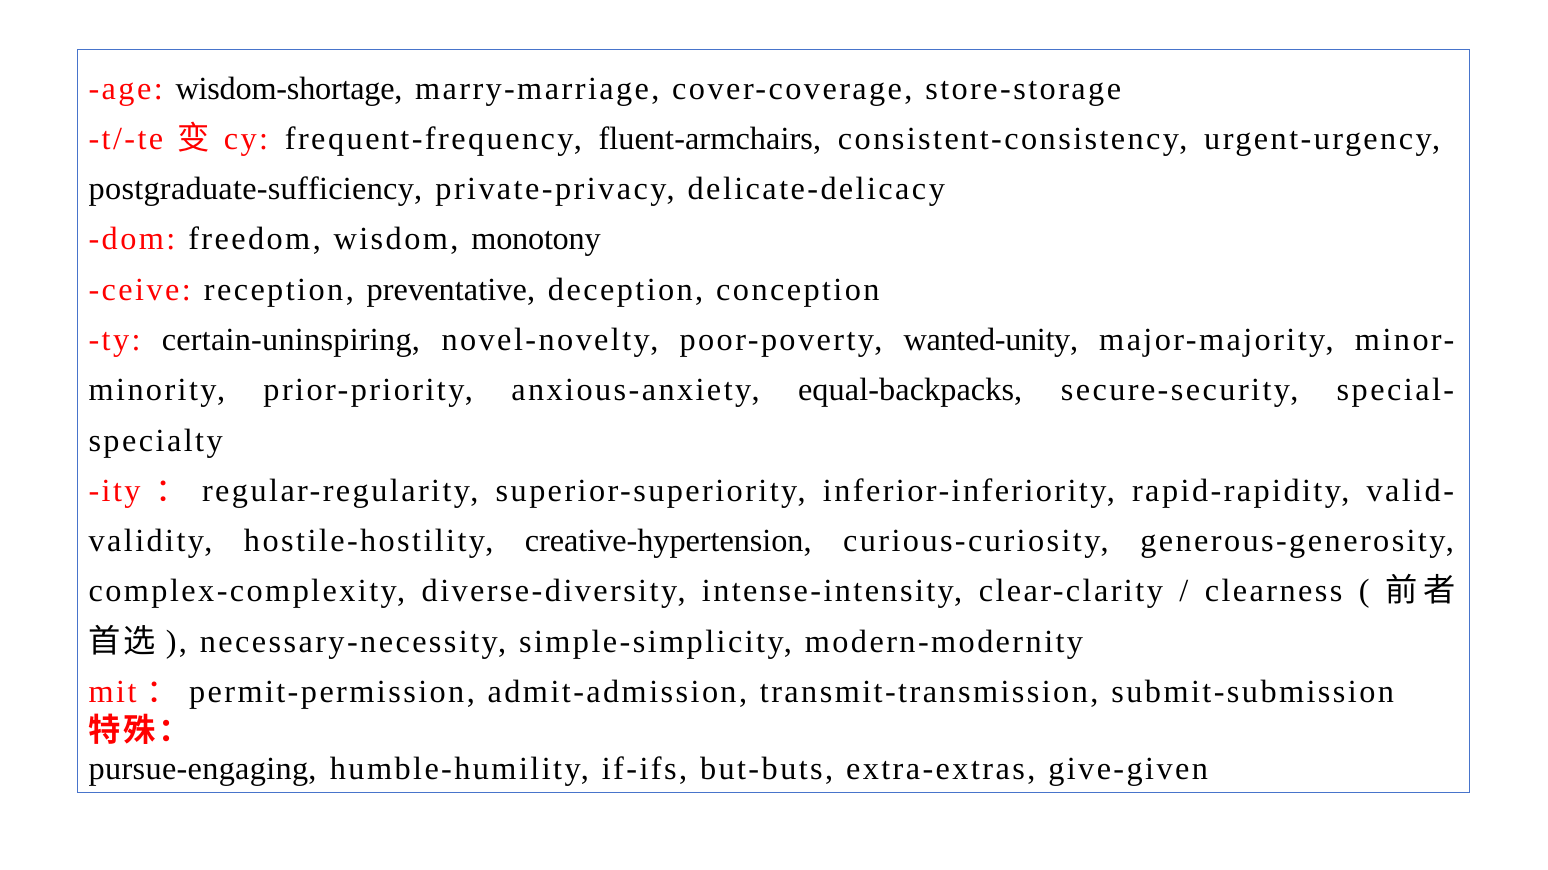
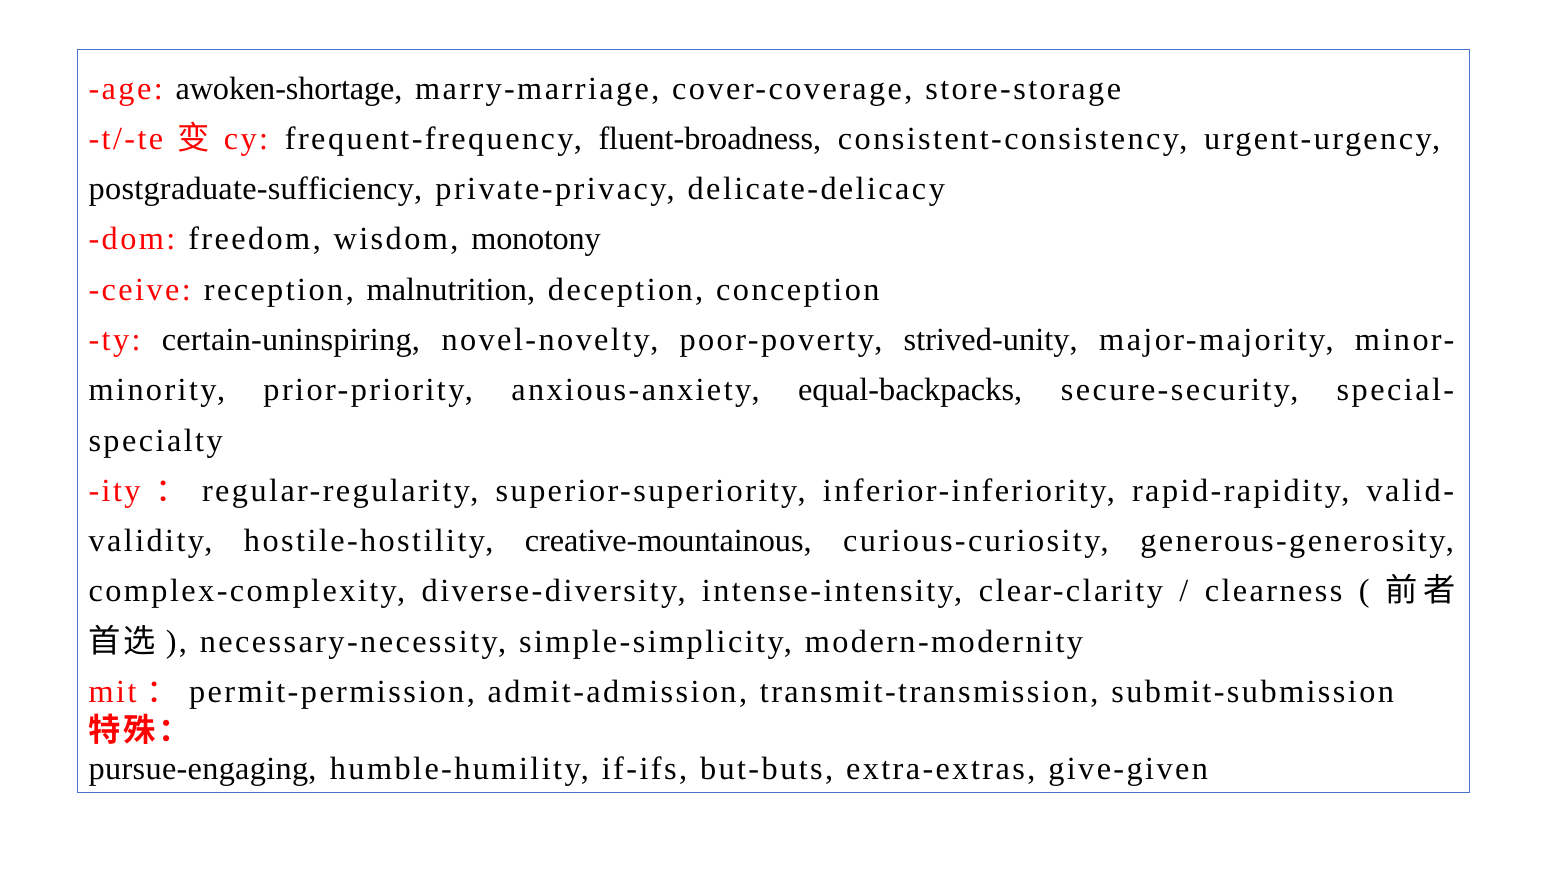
wisdom-shortage: wisdom-shortage -> awoken-shortage
fluent-armchairs: fluent-armchairs -> fluent-broadness
preventative: preventative -> malnutrition
wanted-unity: wanted-unity -> strived-unity
creative-hypertension: creative-hypertension -> creative-mountainous
